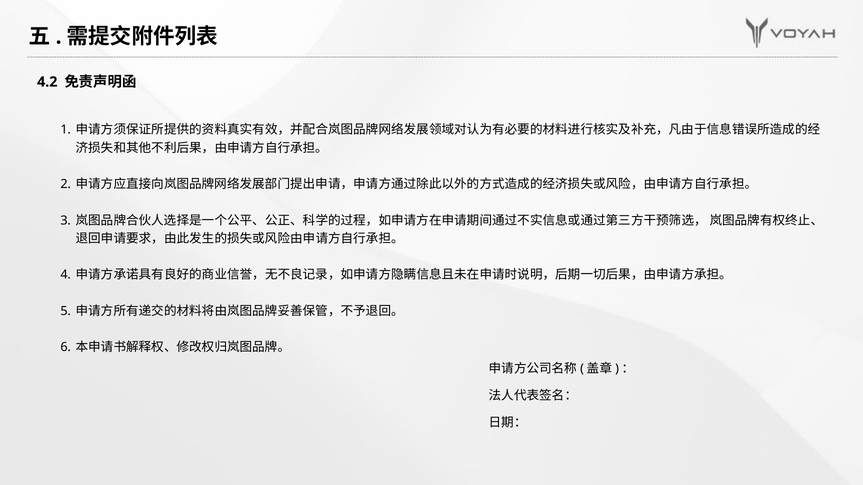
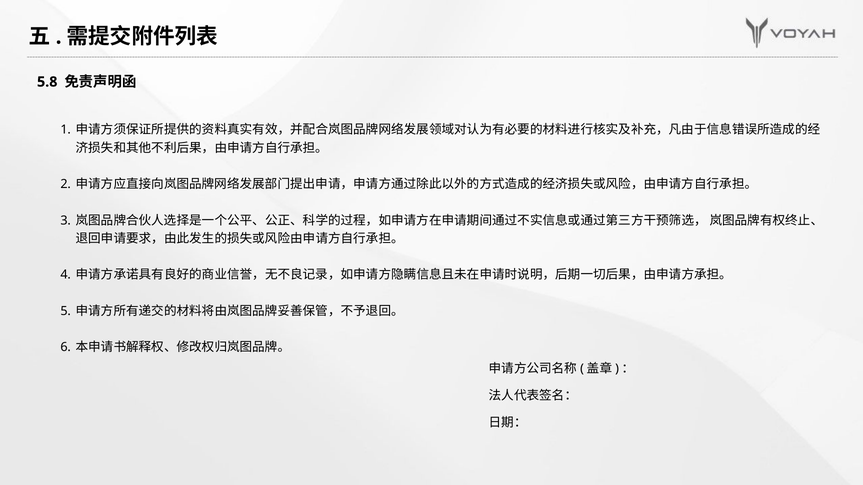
4.2: 4.2 -> 5.8
